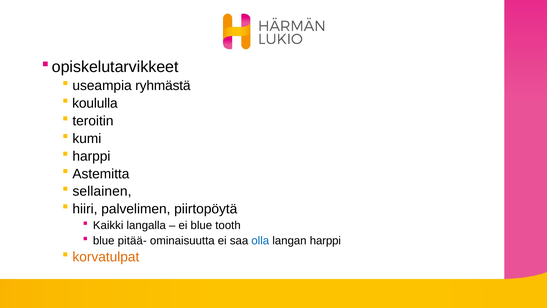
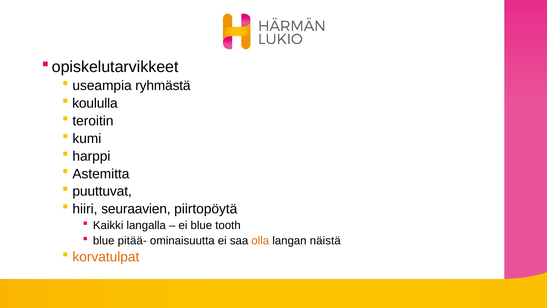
sellainen: sellainen -> puuttuvat
palvelimen: palvelimen -> seuraavien
olla colour: blue -> orange
langan harppi: harppi -> näistä
